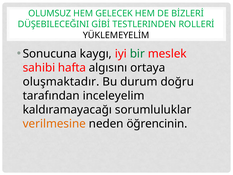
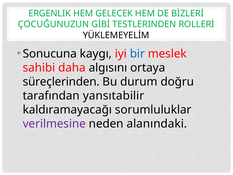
OLUMSUZ: OLUMSUZ -> ERGENLIK
DÜŞEBILECEĞINI: DÜŞEBILECEĞINI -> ÇOCUĞUNUZUN
bir colour: green -> blue
hafta: hafta -> daha
oluşmaktadır: oluşmaktadır -> süreçlerinden
inceleyelim: inceleyelim -> yansıtabilir
verilmesine colour: orange -> purple
öğrencinin: öğrencinin -> alanındaki
